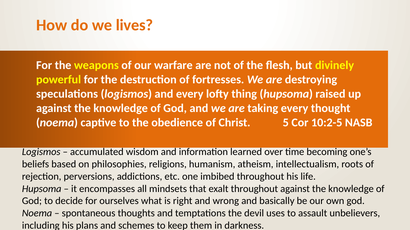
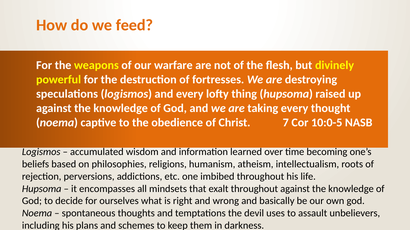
lives: lives -> feed
5: 5 -> 7
10:2-5: 10:2-5 -> 10:0-5
